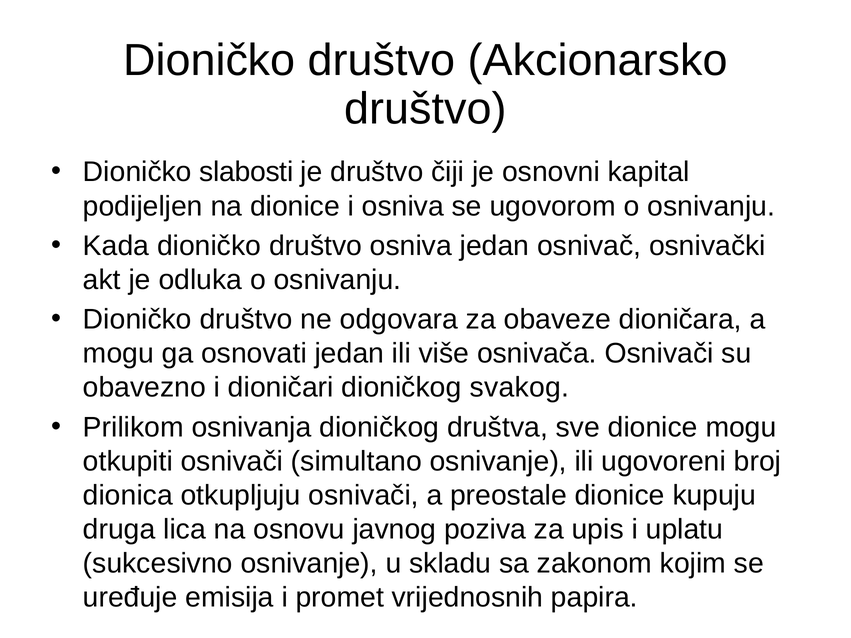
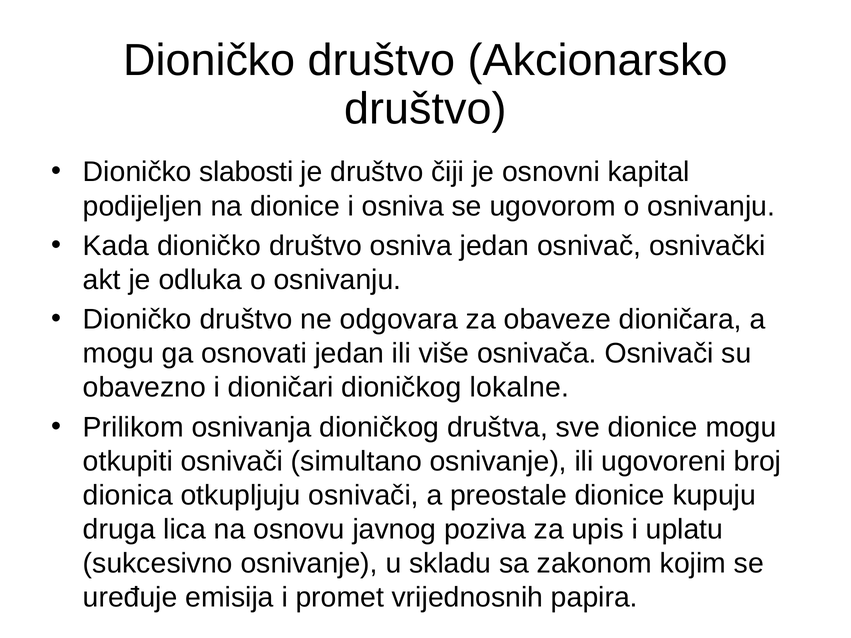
svakog: svakog -> lokalne
